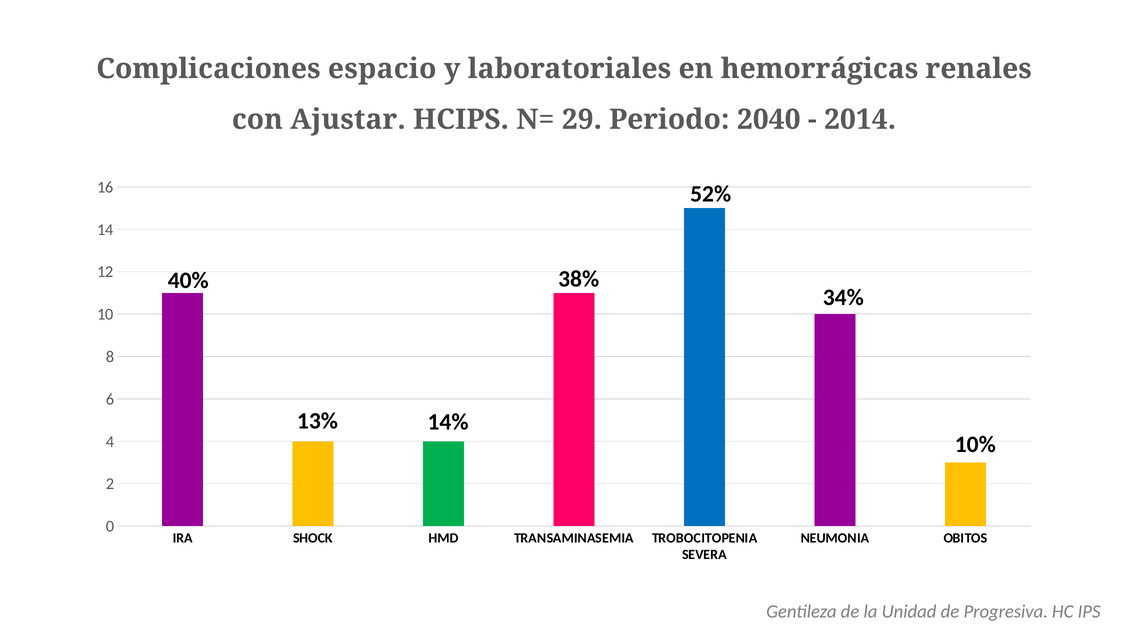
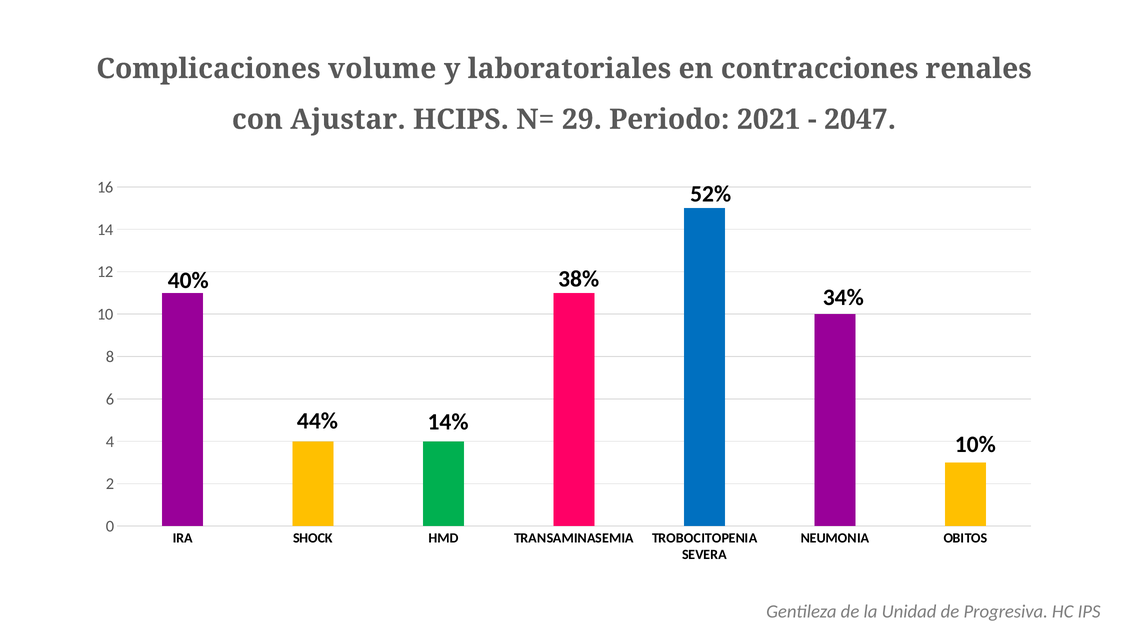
espacio: espacio -> volume
hemorrágicas: hemorrágicas -> contracciones
2040: 2040 -> 2021
2014: 2014 -> 2047
13%: 13% -> 44%
